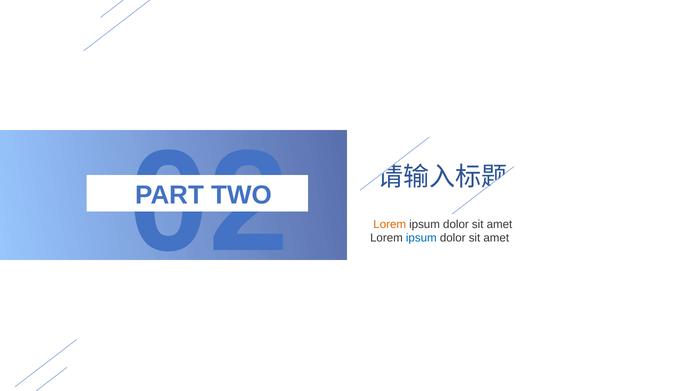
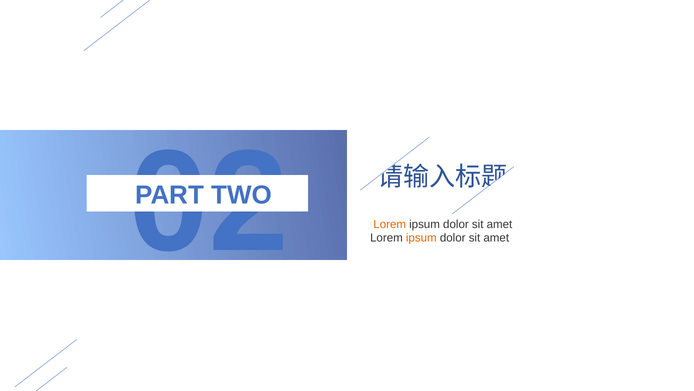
ipsum at (421, 238) colour: blue -> orange
